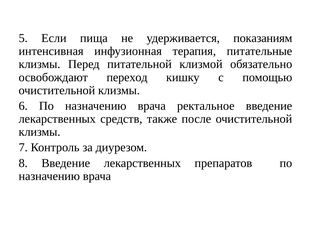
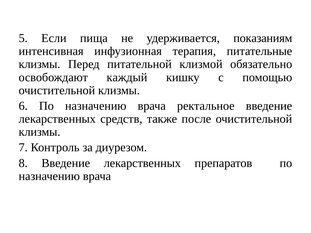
переход: переход -> каждый
